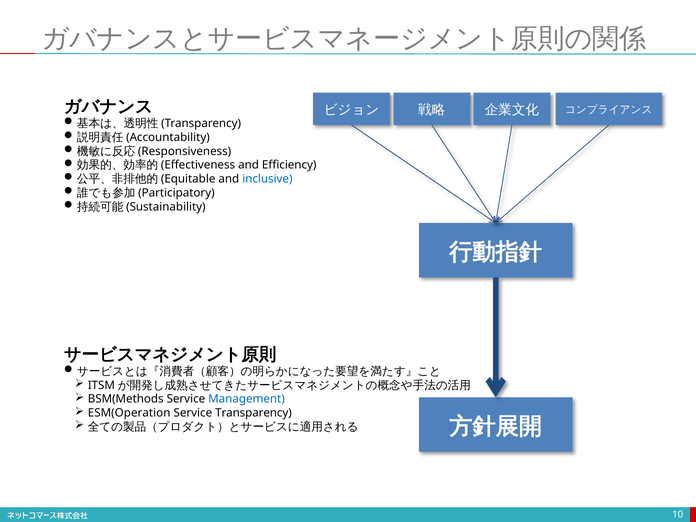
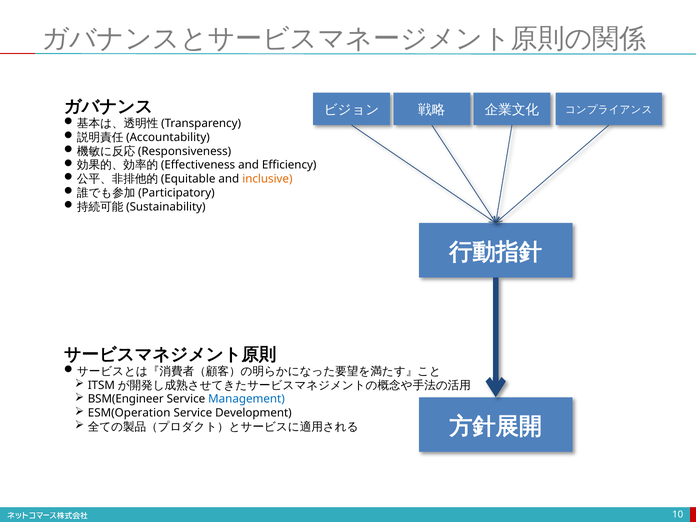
inclusive colour: blue -> orange
BSM(Methods: BSM(Methods -> BSM(Engineer
Transparency: Transparency -> Development
